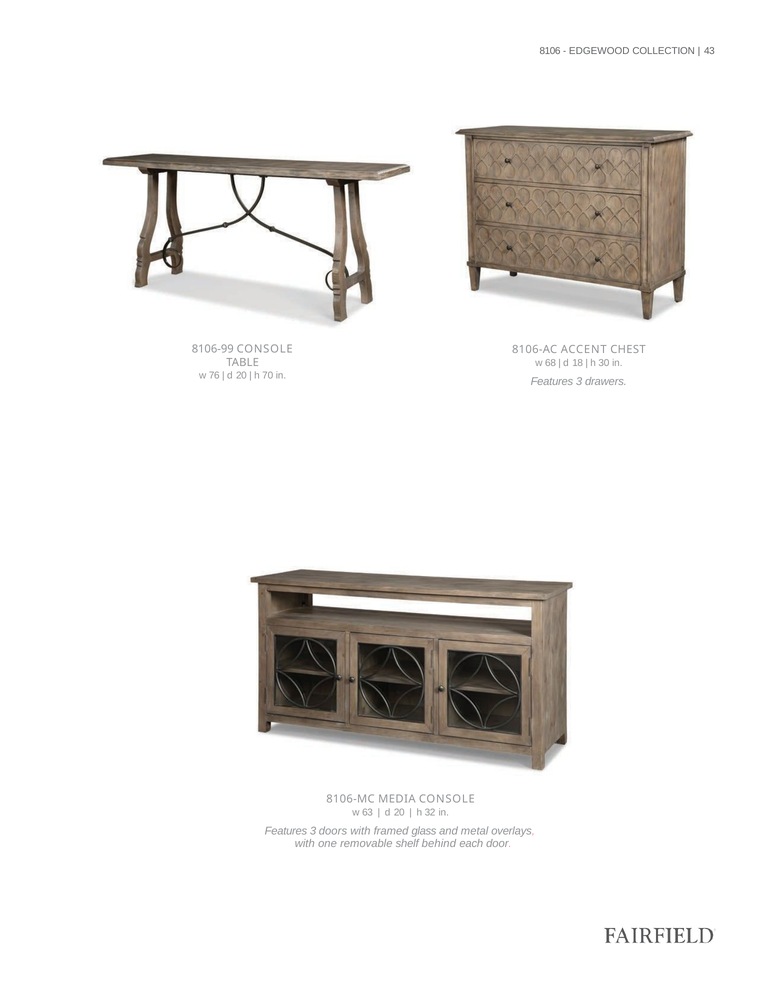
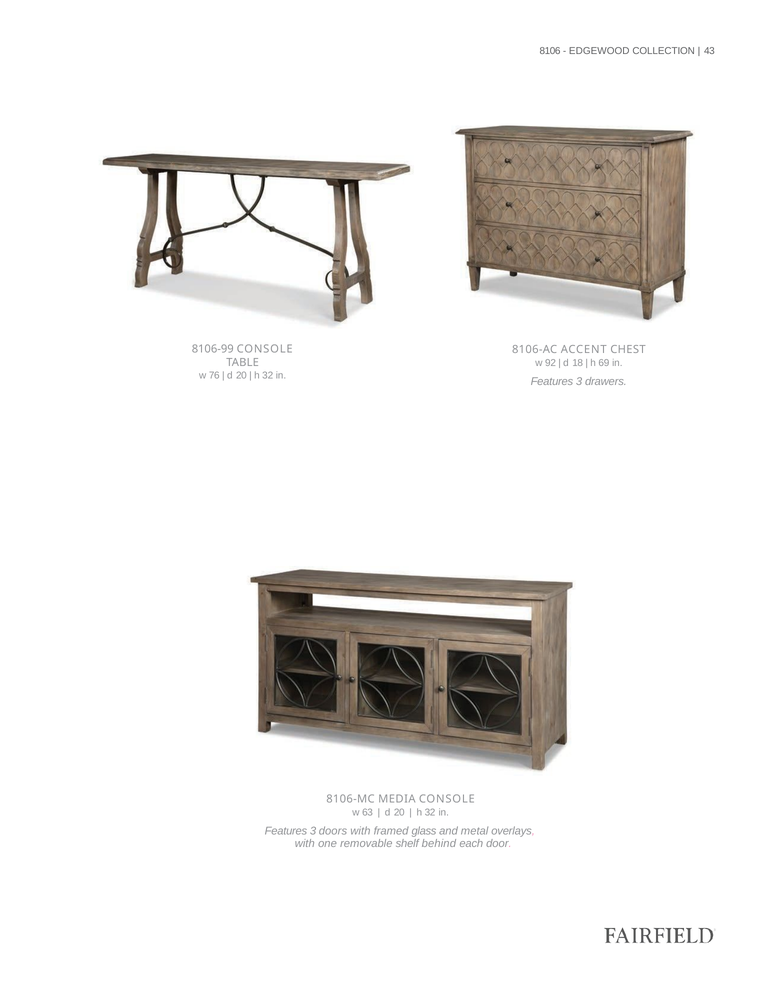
68: 68 -> 92
30: 30 -> 69
70 at (268, 375): 70 -> 32
